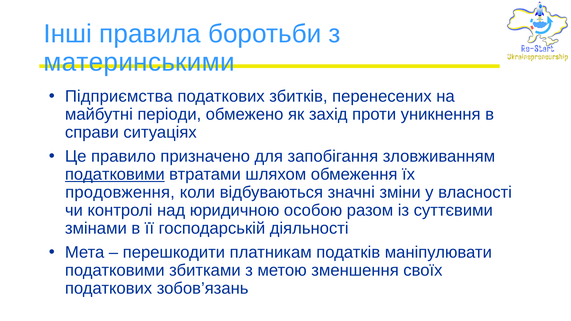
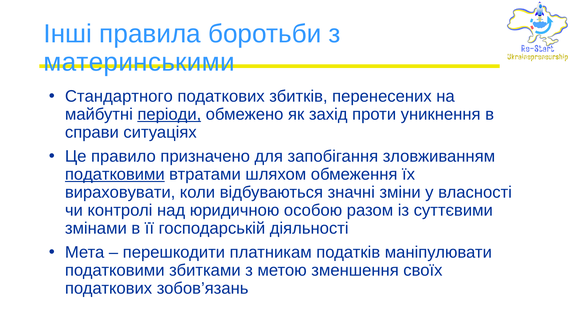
Підприємства: Підприємства -> Стандартного
періоди underline: none -> present
продовження: продовження -> вираховувати
